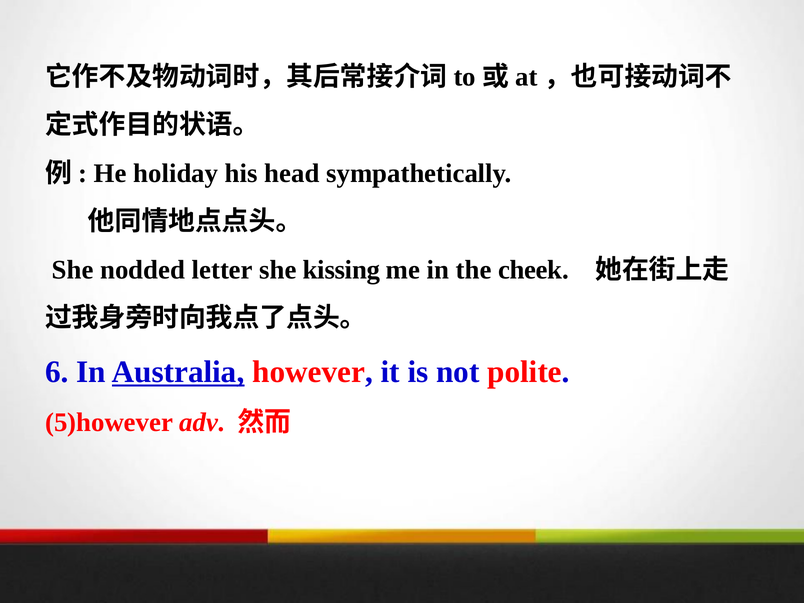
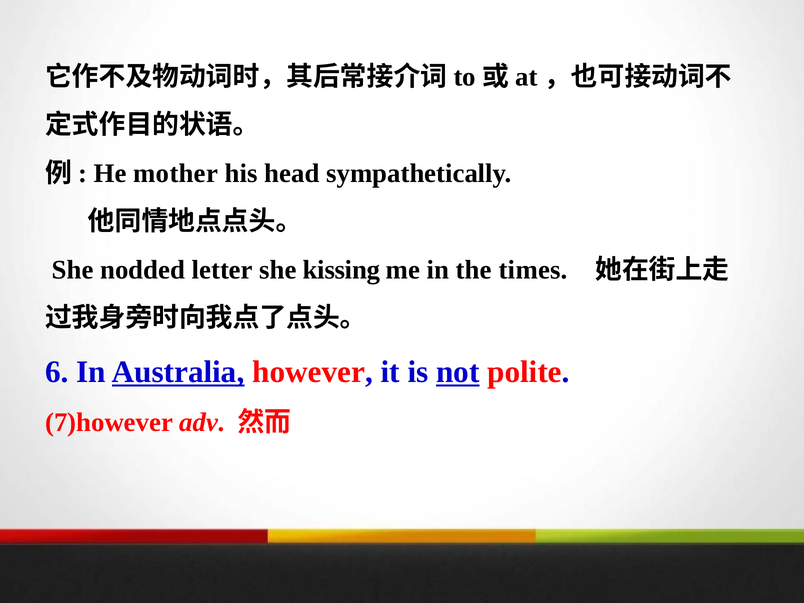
holiday: holiday -> mother
cheek: cheek -> times
not underline: none -> present
5)however: 5)however -> 7)however
